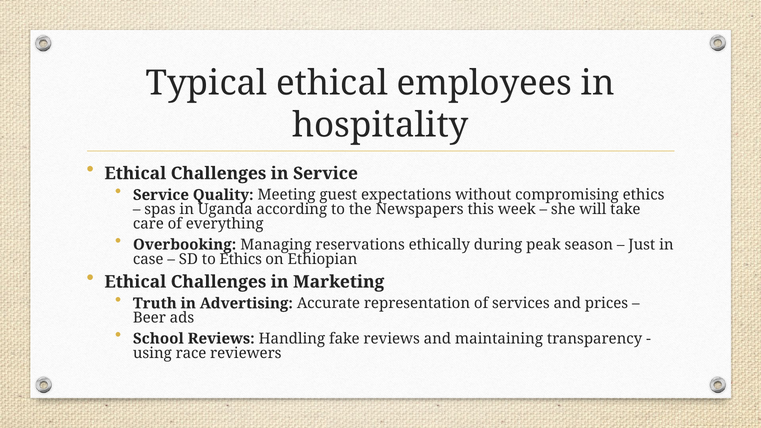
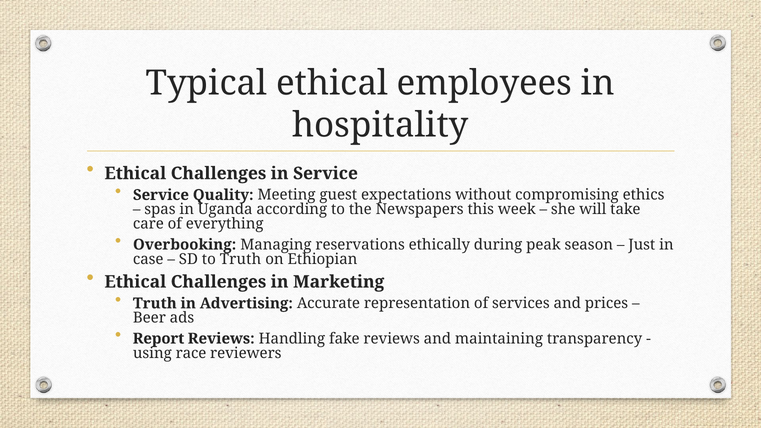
to Ethics: Ethics -> Truth
School: School -> Report
